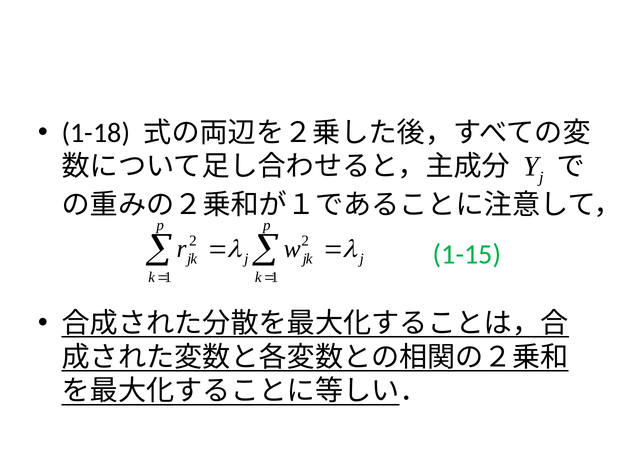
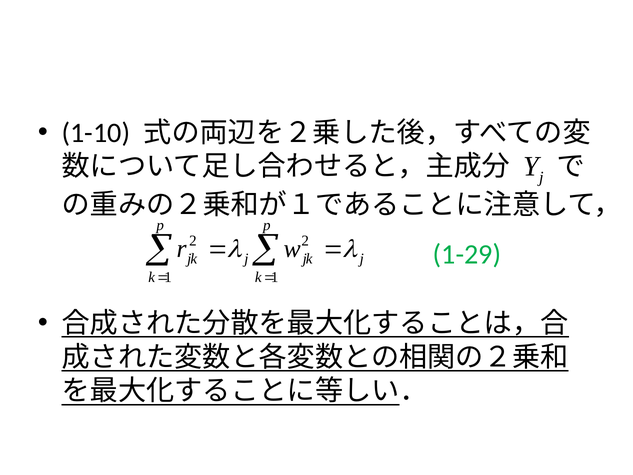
1-18: 1-18 -> 1-10
1-15: 1-15 -> 1-29
